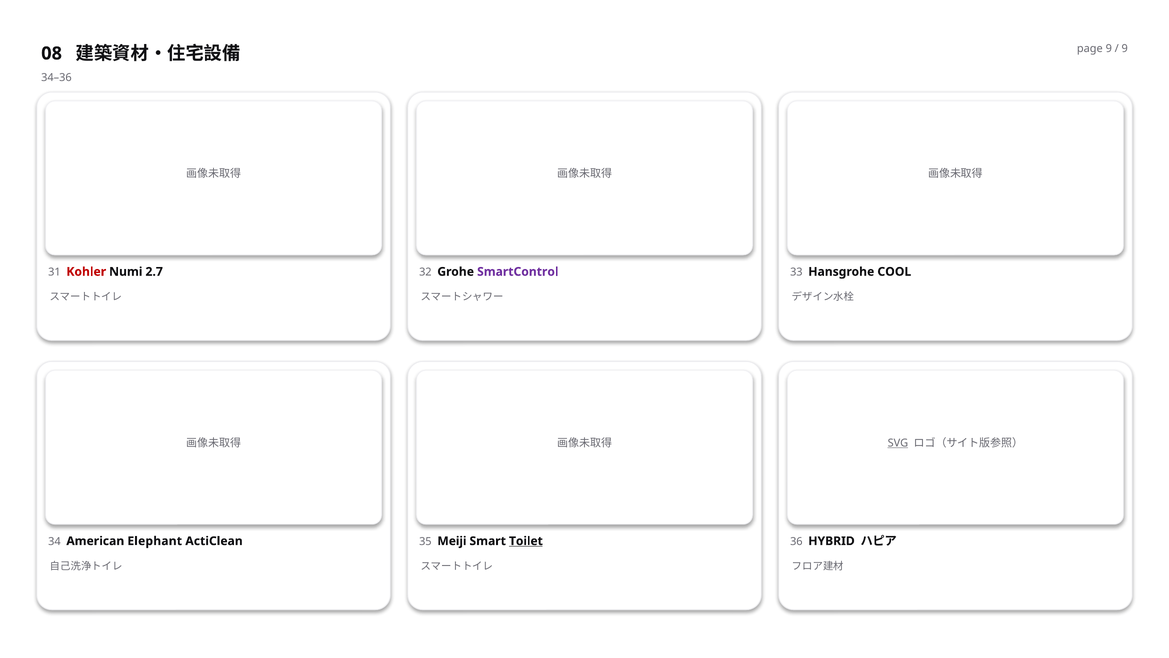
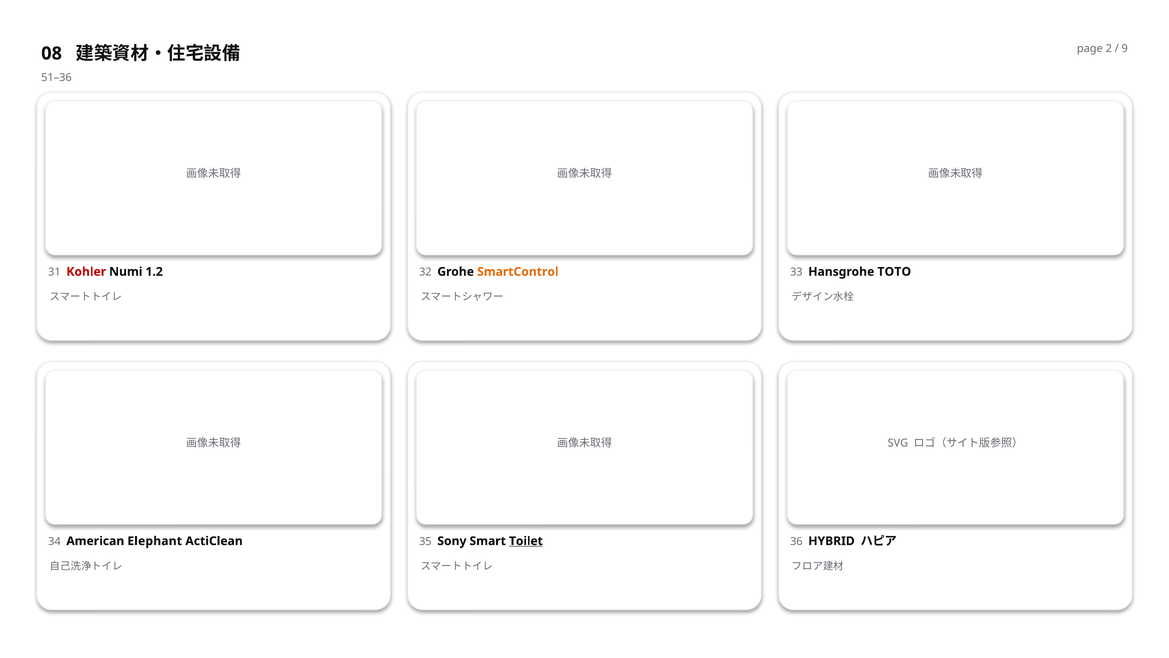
page 9: 9 -> 2
34–36: 34–36 -> 51–36
2.7: 2.7 -> 1.2
SmartControl colour: purple -> orange
COOL: COOL -> TOTO
SVG underline: present -> none
Meiji: Meiji -> Sony
